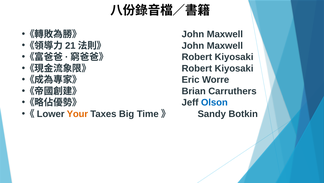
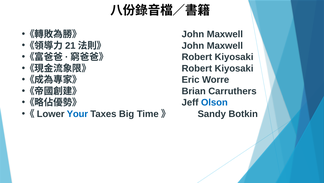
Your colour: orange -> blue
